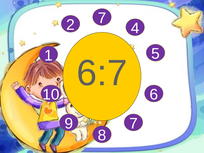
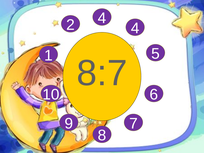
2 7: 7 -> 4
6:7: 6:7 -> 8:7
